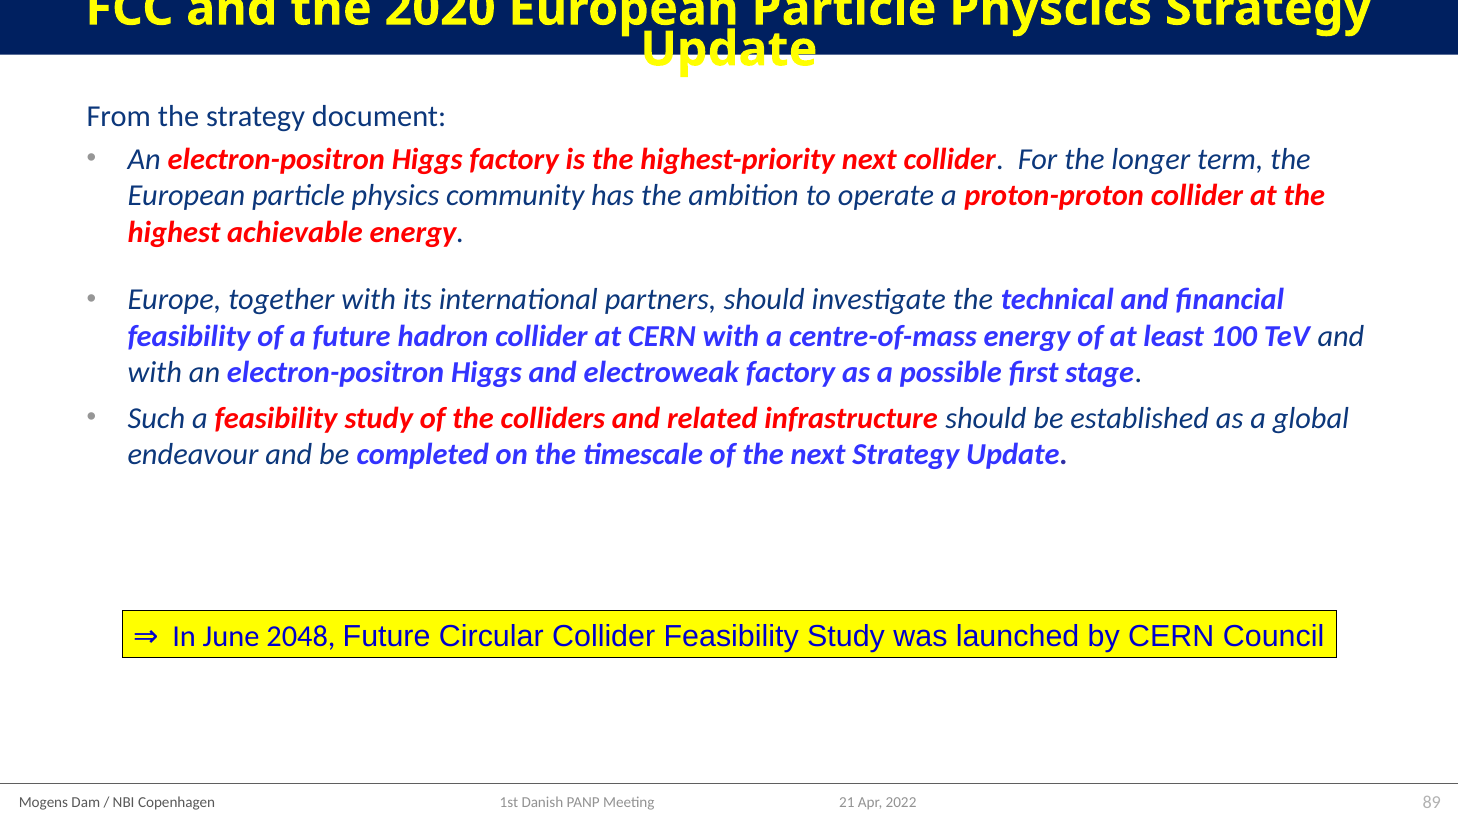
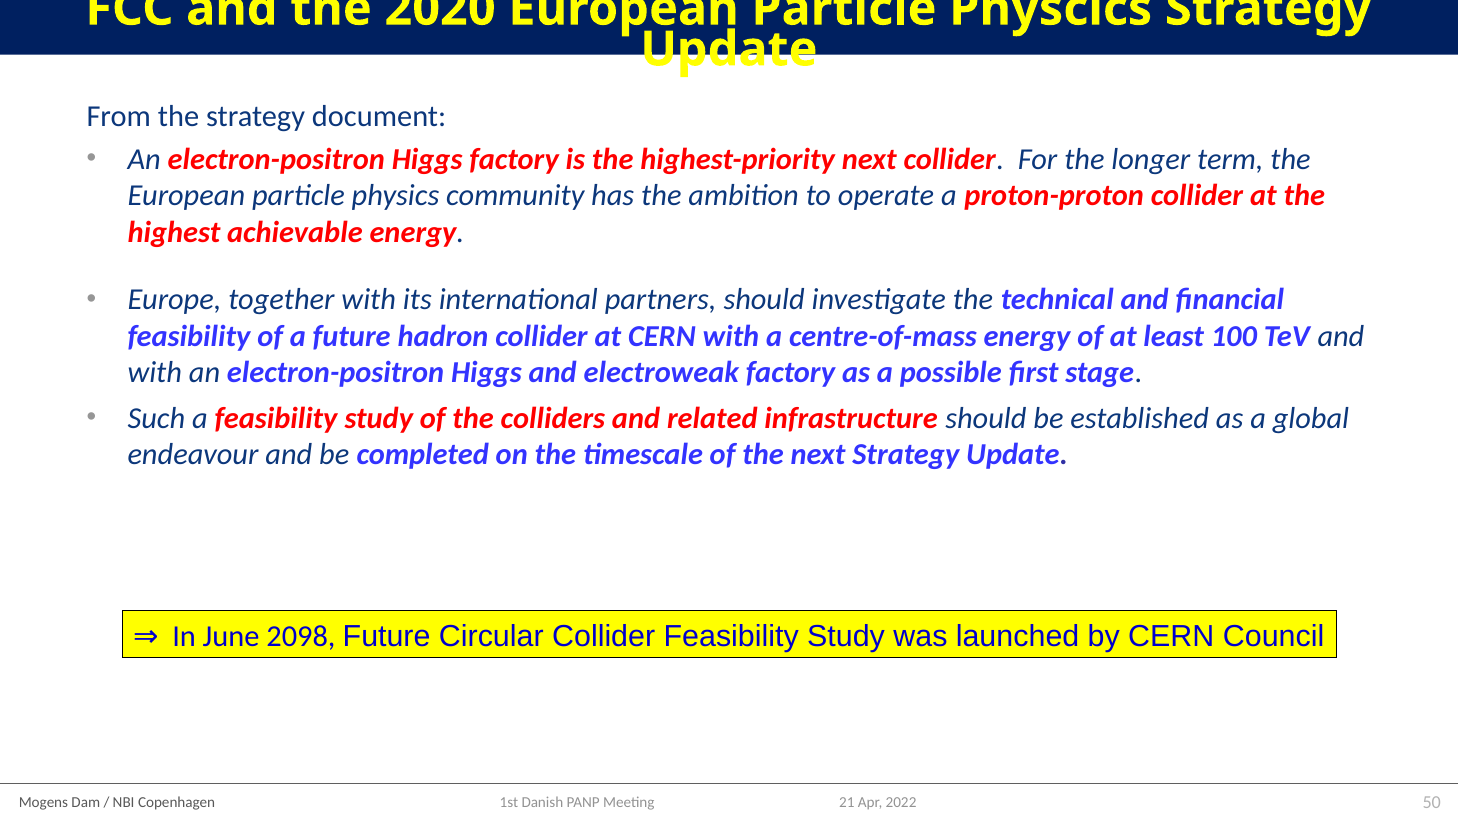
2048: 2048 -> 2098
89: 89 -> 50
